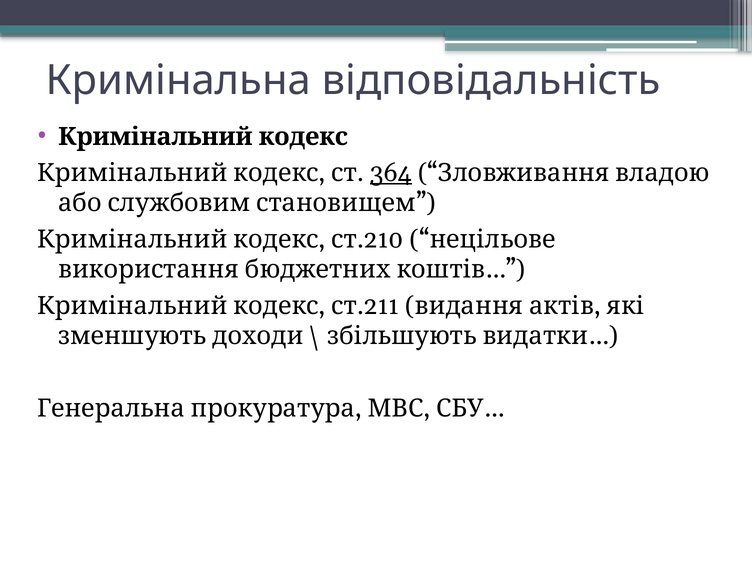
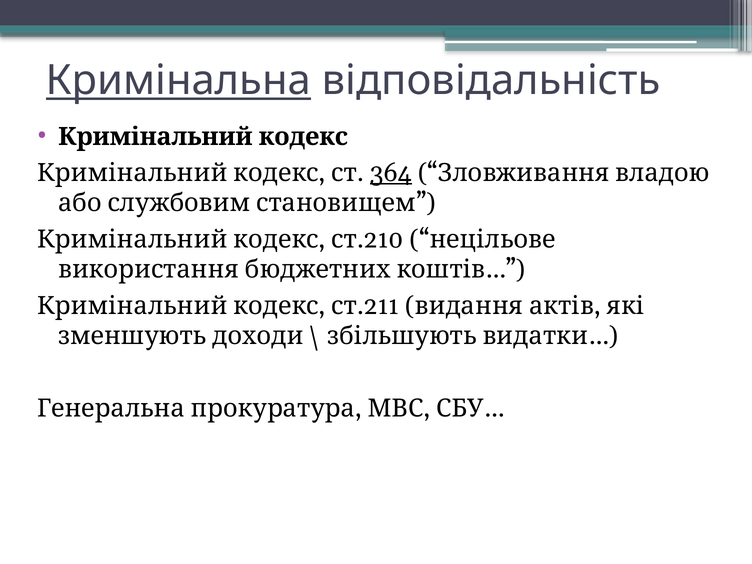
Кримінальна underline: none -> present
